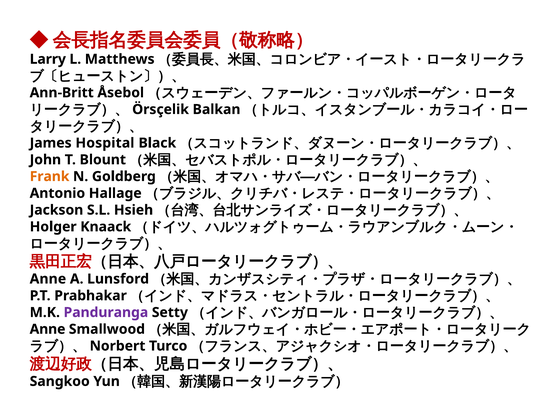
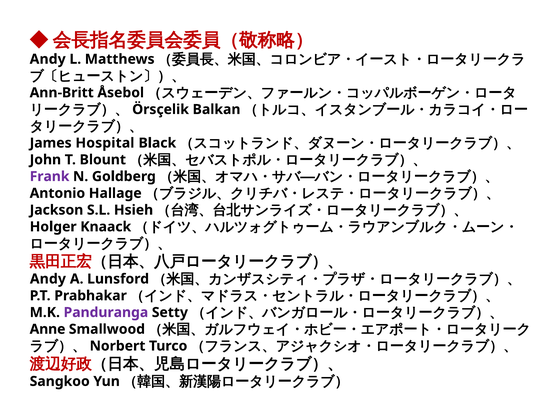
Larry at (48, 59): Larry -> Andy
Frank colour: orange -> purple
Anne at (48, 279): Anne -> Andy
